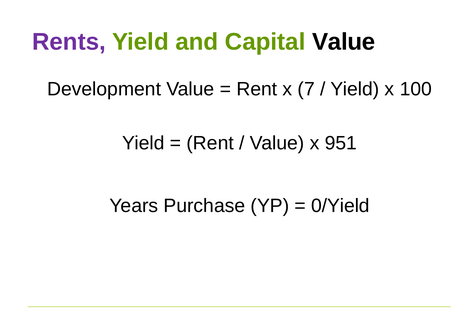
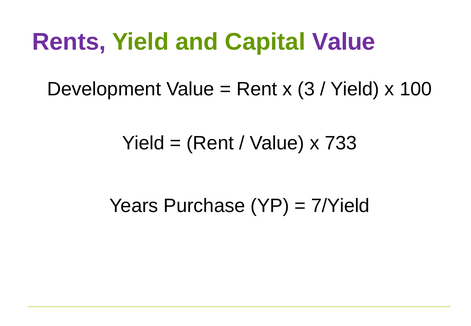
Value at (344, 42) colour: black -> purple
7: 7 -> 3
951: 951 -> 733
0/Yield: 0/Yield -> 7/Yield
